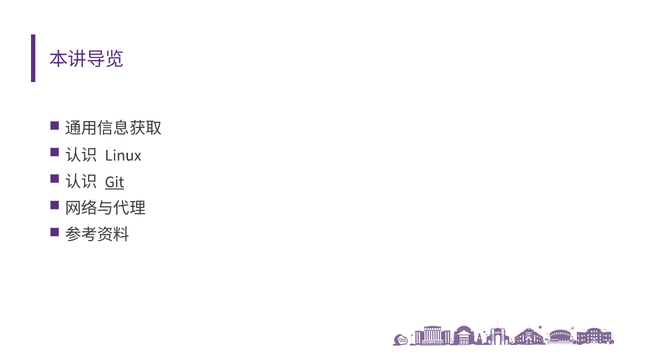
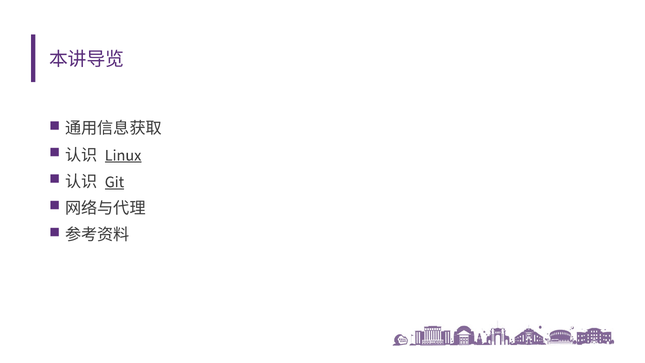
Linux underline: none -> present
